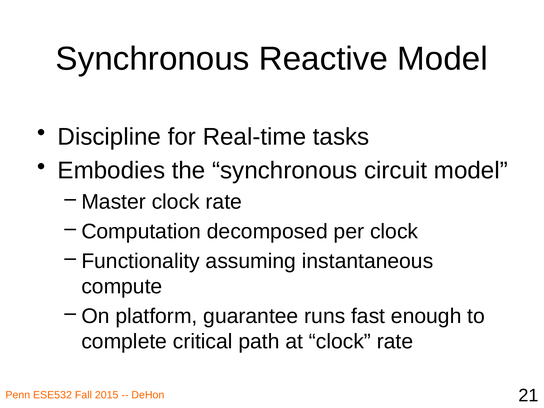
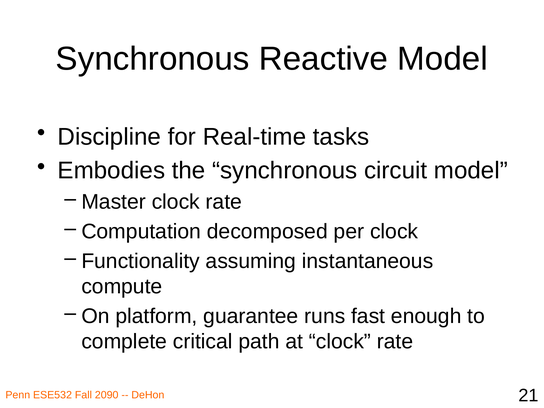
2015: 2015 -> 2090
